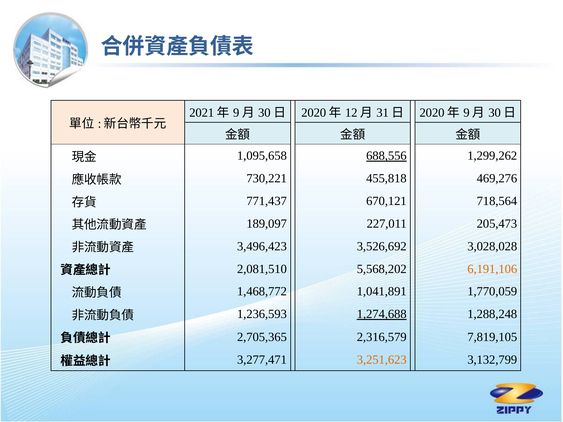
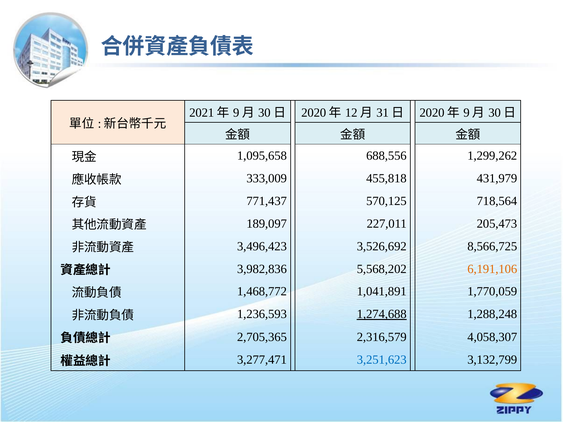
688,556 underline: present -> none
730,221: 730,221 -> 333,009
469,276: 469,276 -> 431,979
670,121: 670,121 -> 570,125
3,028,028: 3,028,028 -> 8,566,725
2,081,510: 2,081,510 -> 3,982,836
7,819,105: 7,819,105 -> 4,058,307
3,251,623 colour: orange -> blue
